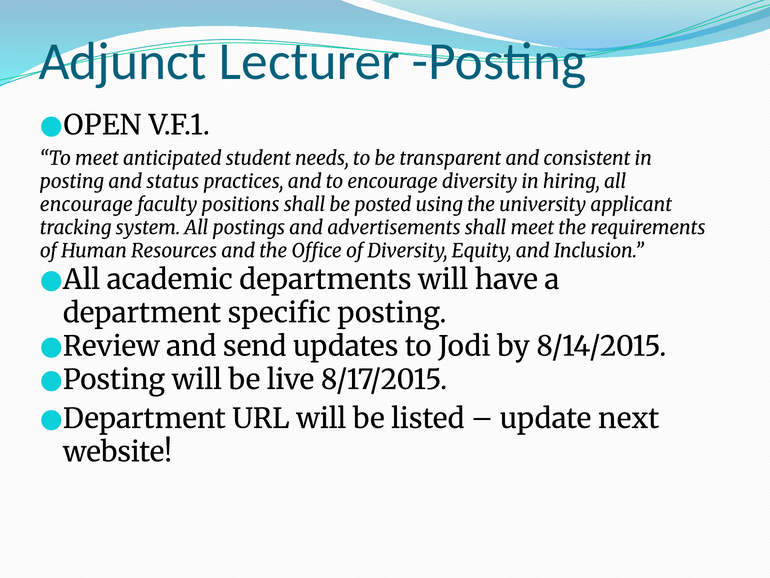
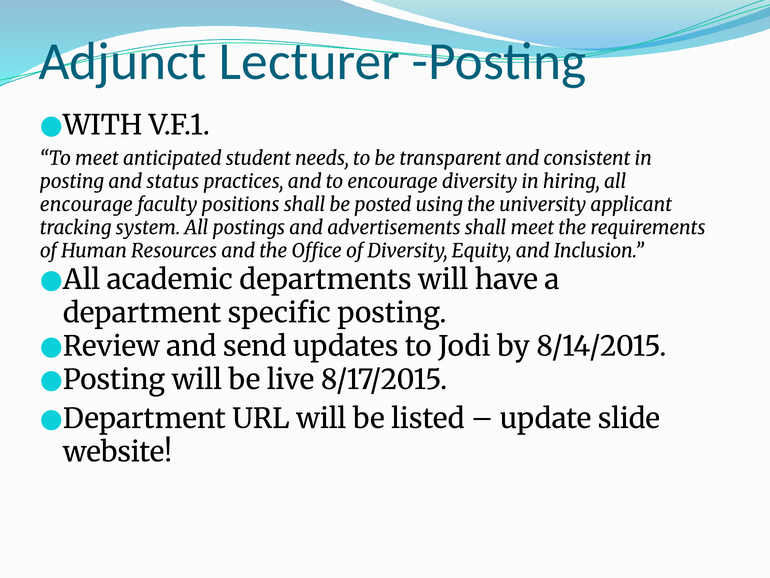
OPEN: OPEN -> WITH
next: next -> slide
